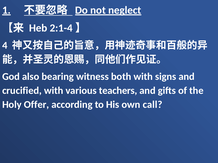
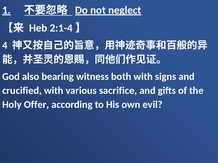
teachers: teachers -> sacrifice
call: call -> evil
